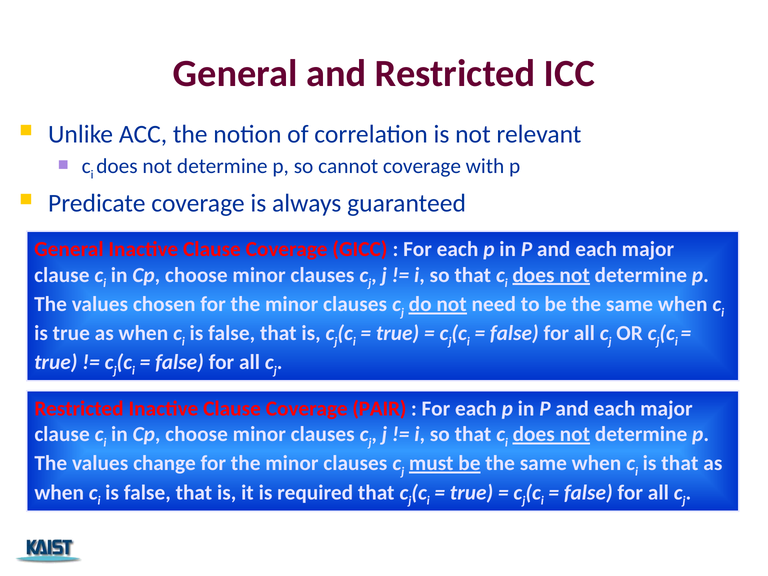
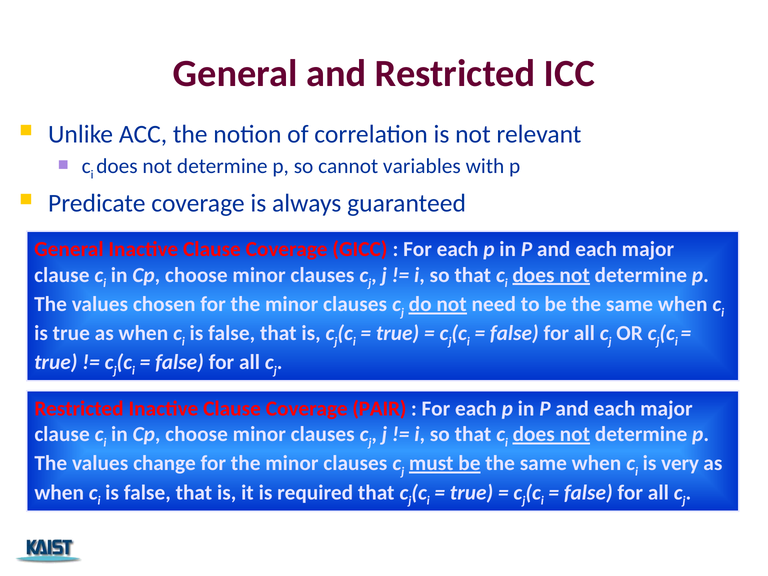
cannot coverage: coverage -> variables
is that: that -> very
